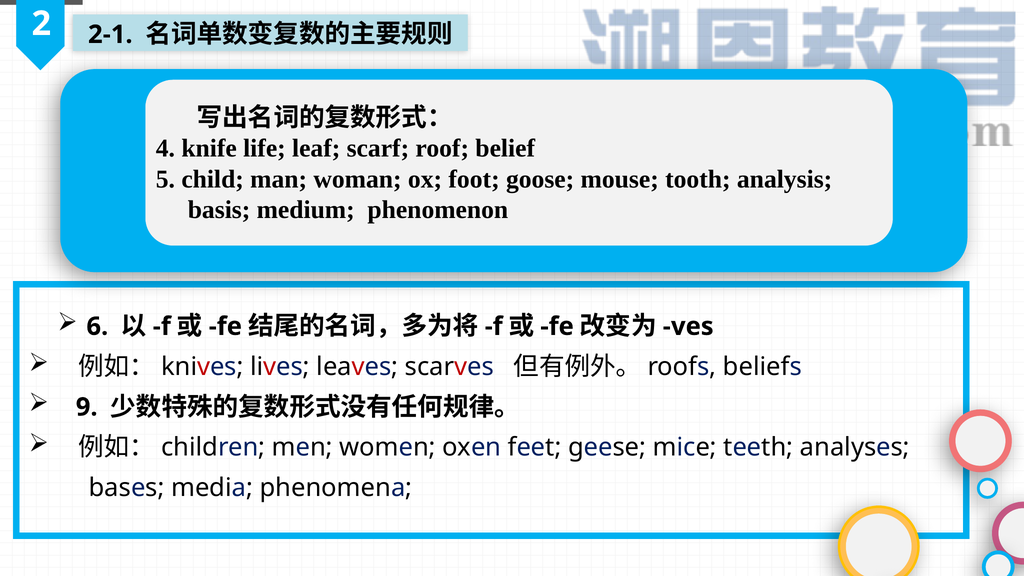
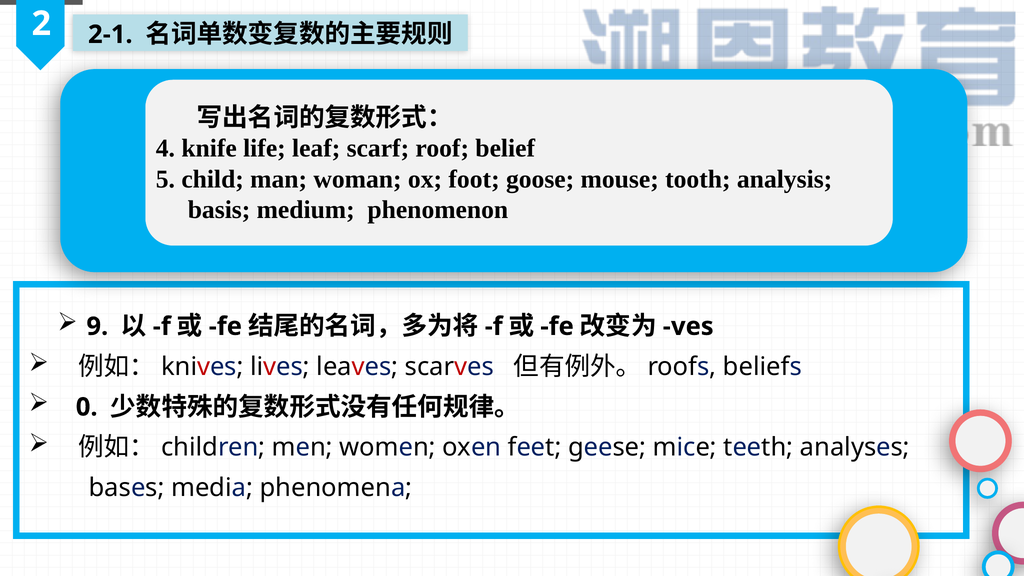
6: 6 -> 9
9: 9 -> 0
